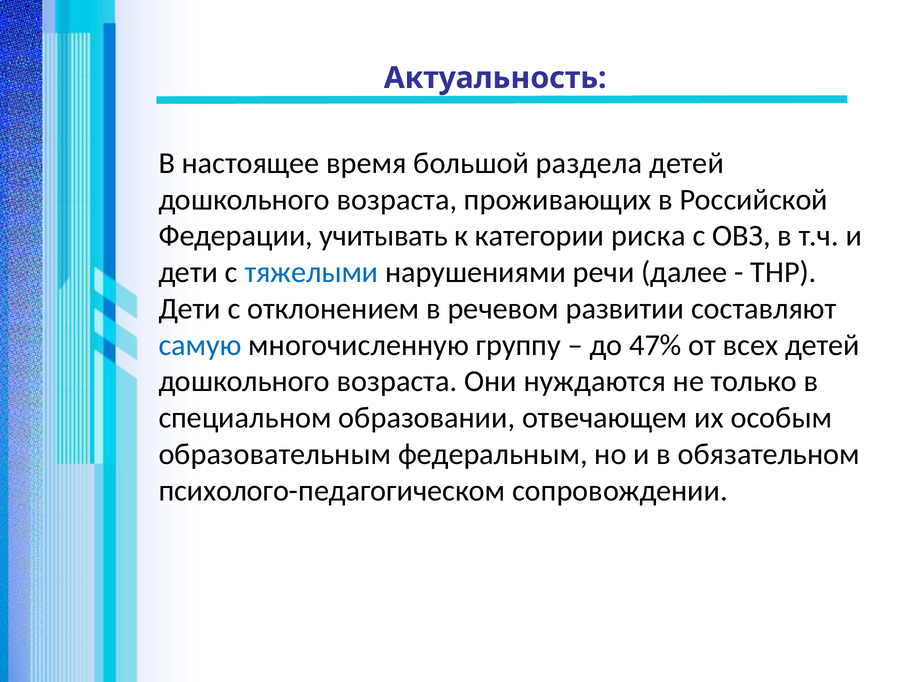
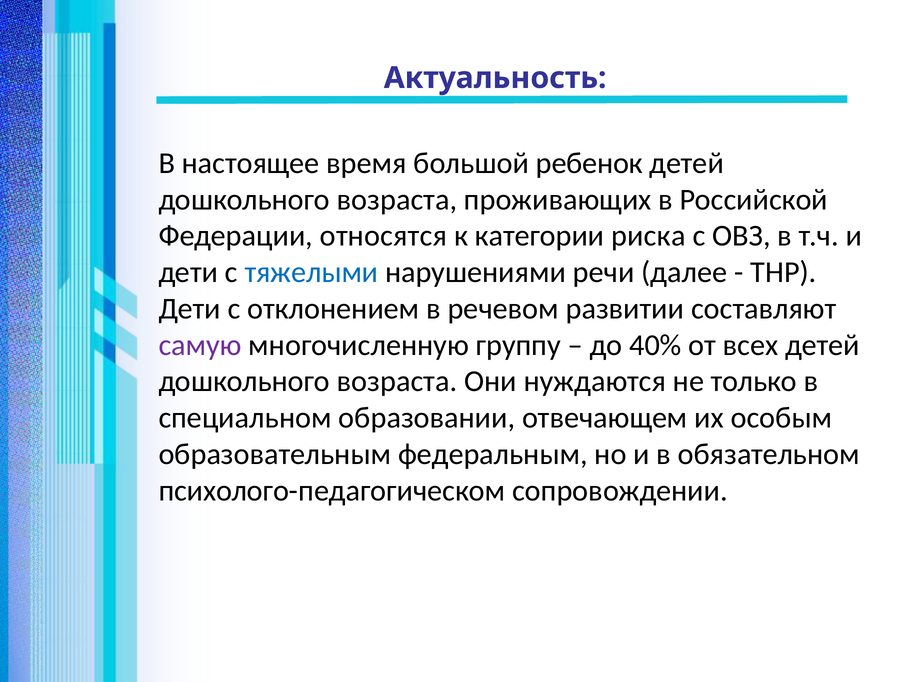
раздела: раздела -> ребенок
учитывать: учитывать -> относятся
самую colour: blue -> purple
47%: 47% -> 40%
